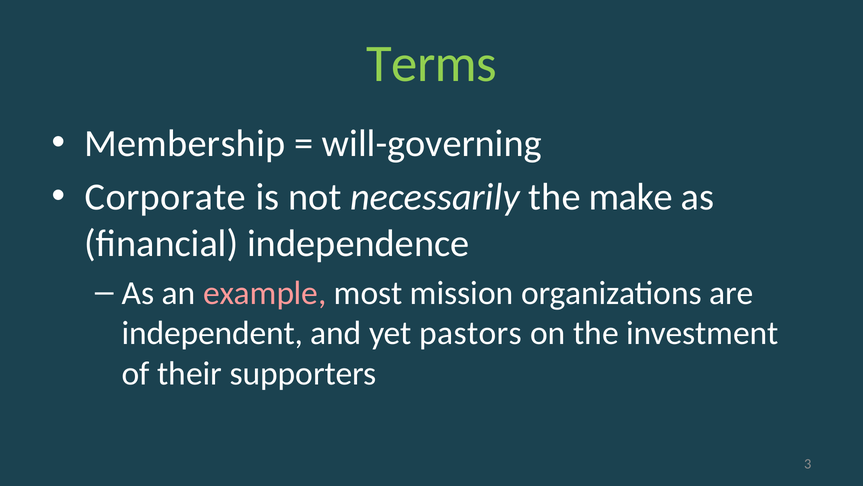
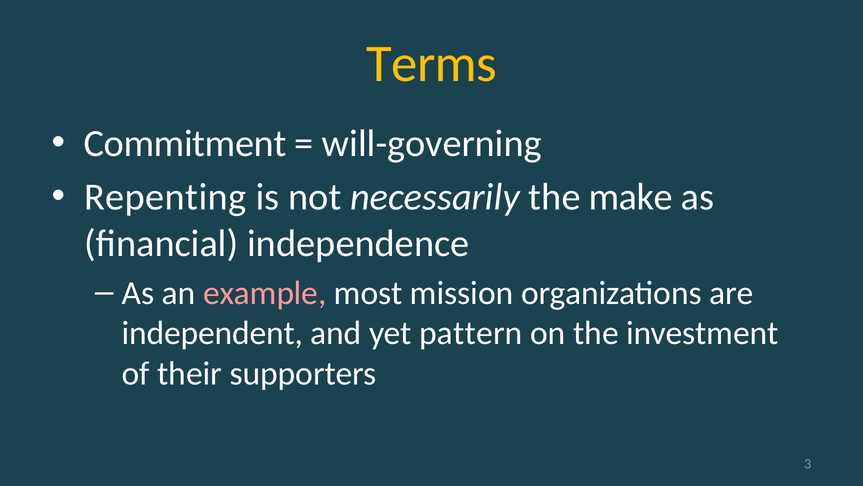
Terms colour: light green -> yellow
Membership: Membership -> Commitment
Corporate: Corporate -> Repenting
pastors: pastors -> pattern
